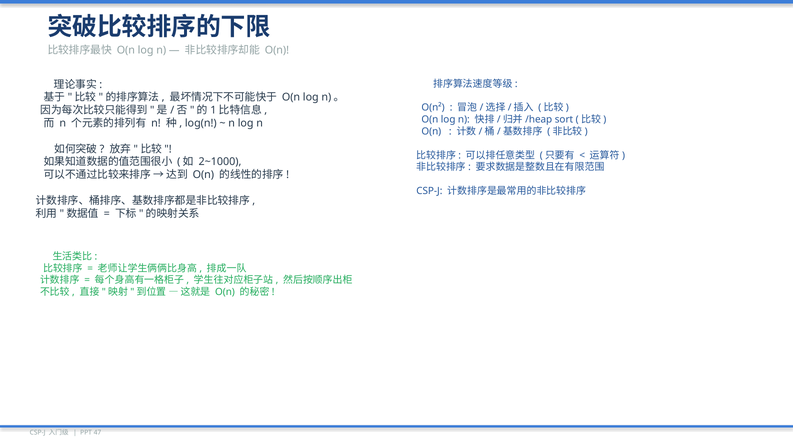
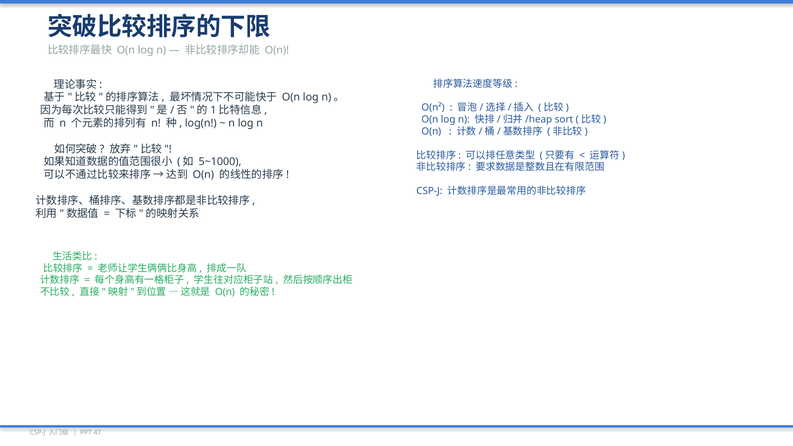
2~1000: 2~1000 -> 5~1000
